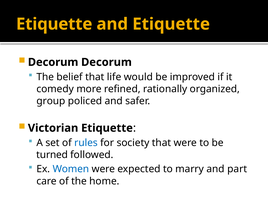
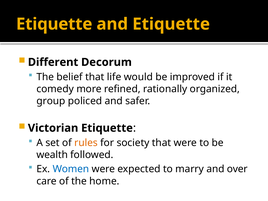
Decorum at (53, 62): Decorum -> Different
rules colour: blue -> orange
turned: turned -> wealth
part: part -> over
